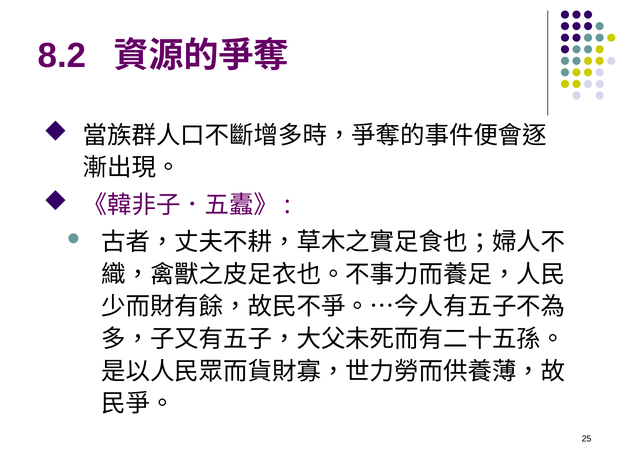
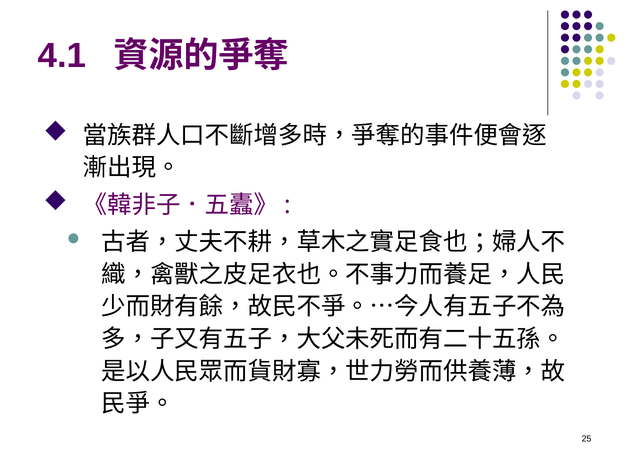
8.2: 8.2 -> 4.1
